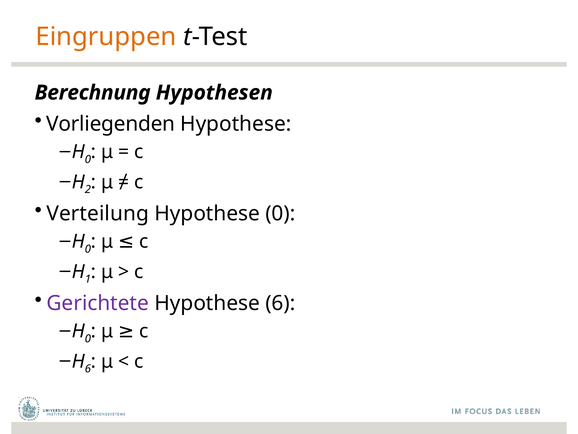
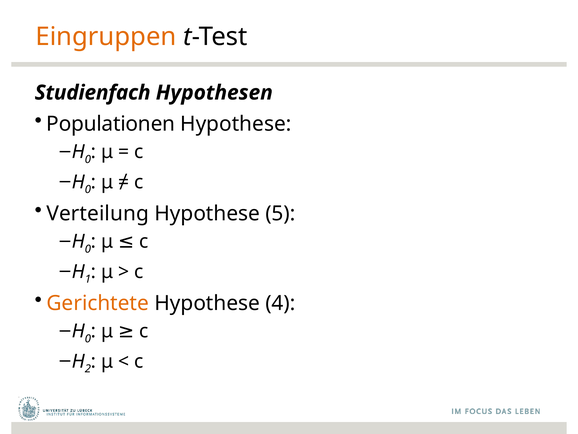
Berechnung: Berechnung -> Studienfach
Vorliegenden: Vorliegenden -> Populationen
2 at (88, 189): 2 -> 0
Hypothese 0: 0 -> 5
Gerichtete colour: purple -> orange
Hypothese 6: 6 -> 4
6 at (88, 369): 6 -> 2
